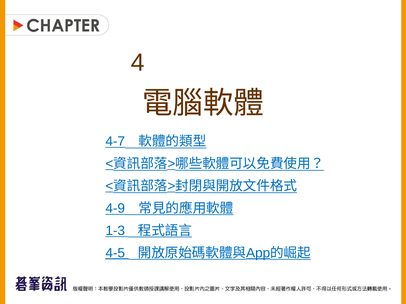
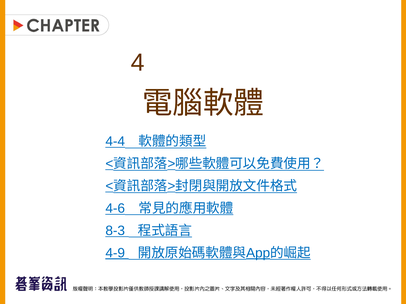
4-7: 4-7 -> 4-4
4-9: 4-9 -> 4-6
1-3: 1-3 -> 8-3
4-5: 4-5 -> 4-9
